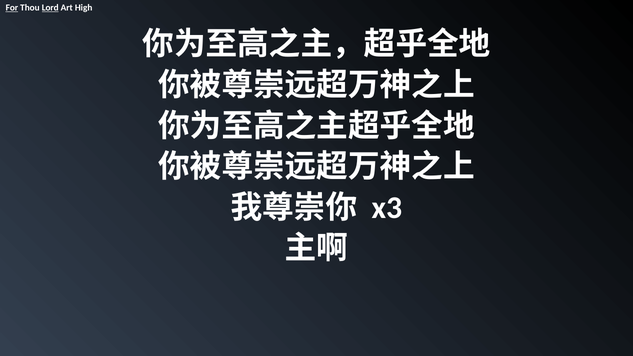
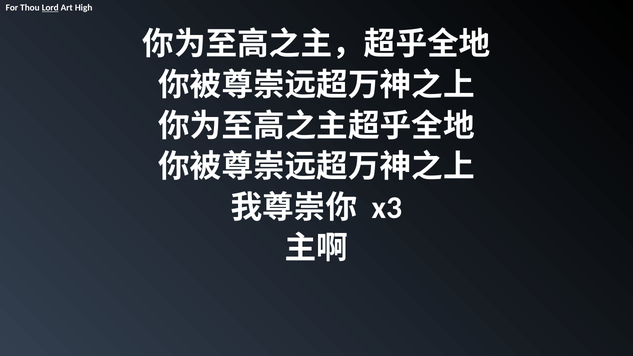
For underline: present -> none
